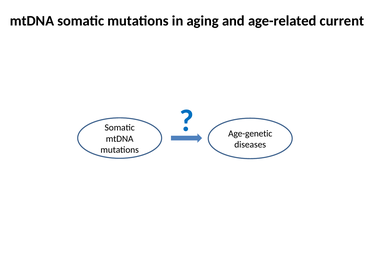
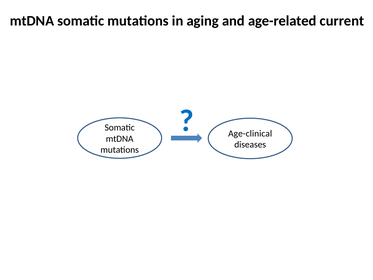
Age-genetic: Age-genetic -> Age-clinical
